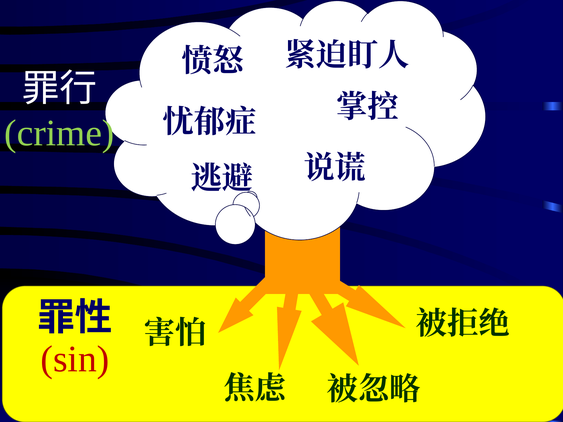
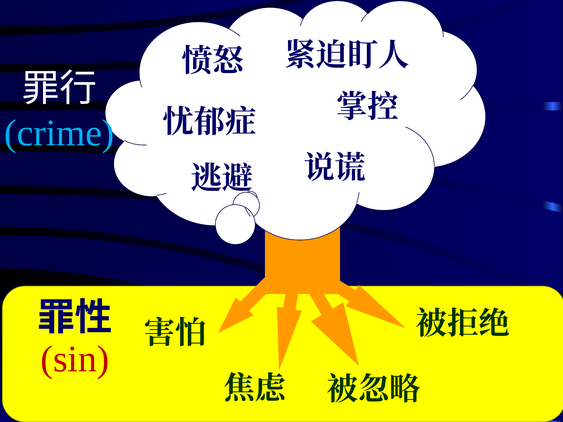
crime colour: light green -> light blue
